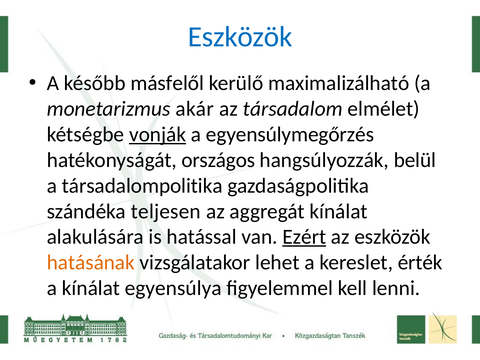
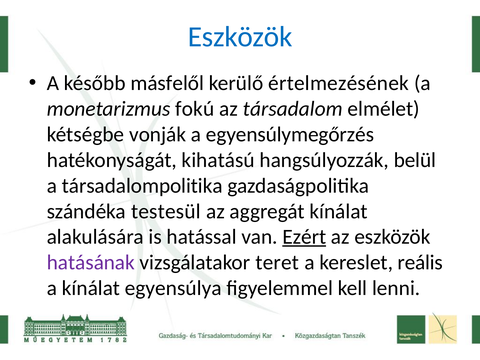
maximalizálható: maximalizálható -> értelmezésének
akár: akár -> fokú
vonják underline: present -> none
országos: országos -> kihatású
teljesen: teljesen -> testesül
hatásának colour: orange -> purple
lehet: lehet -> teret
érték: érték -> reális
